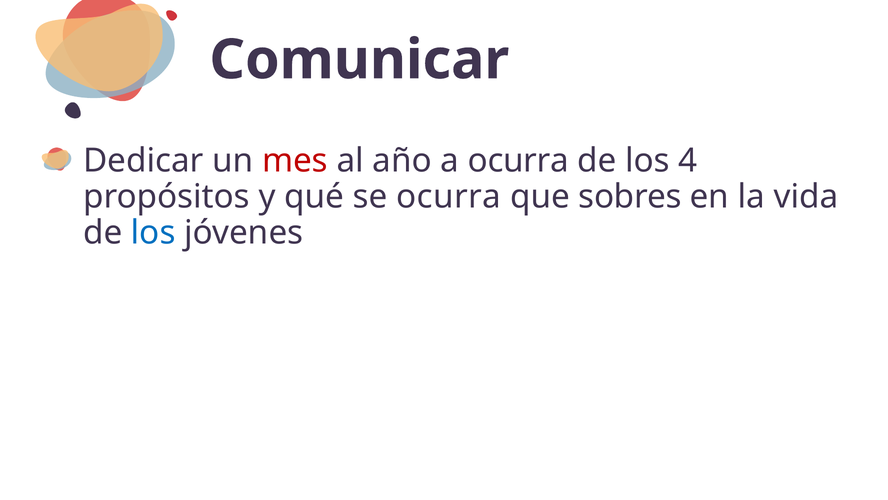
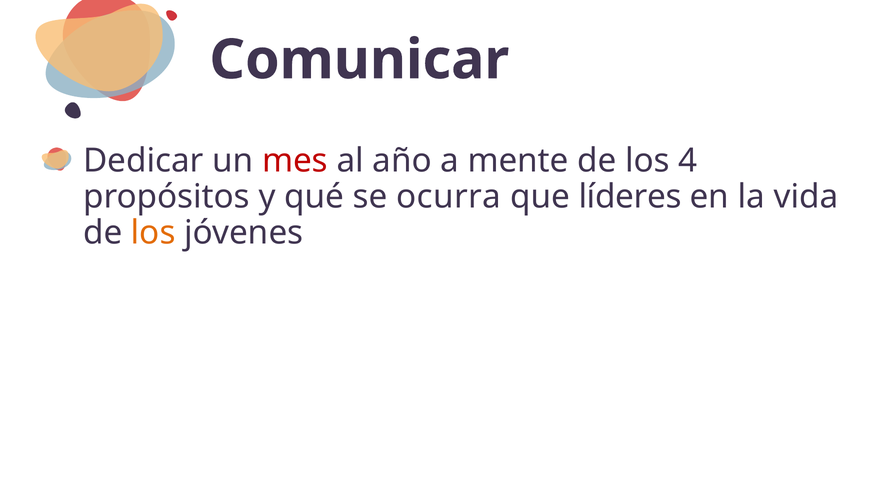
a ocurra: ocurra -> mente
sobres: sobres -> líderes
los at (153, 233) colour: blue -> orange
